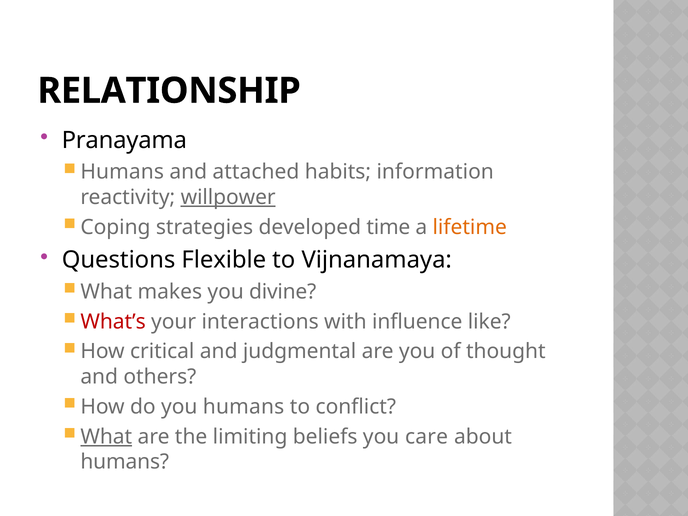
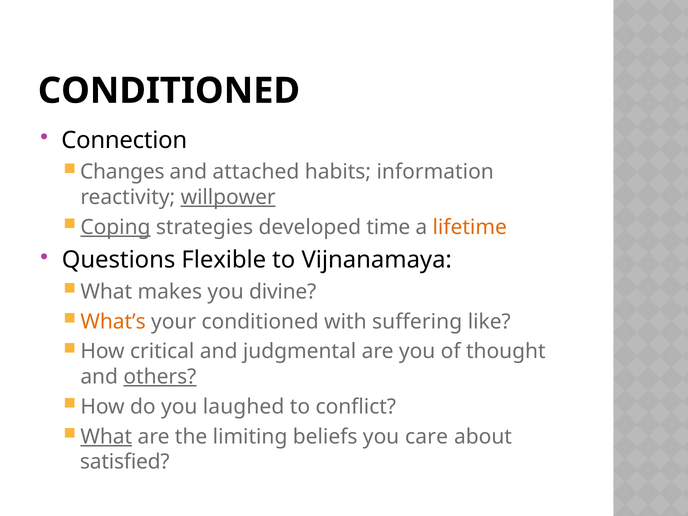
RELATIONSHIP at (169, 91): RELATIONSHIP -> CONDITIONED
Pranayama: Pranayama -> Connection
Humans at (122, 172): Humans -> Changes
Coping underline: none -> present
What’s colour: red -> orange
your interactions: interactions -> conditioned
influence: influence -> suffering
others underline: none -> present
you humans: humans -> laughed
humans at (125, 462): humans -> satisfied
